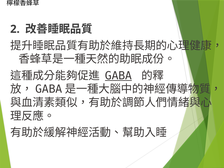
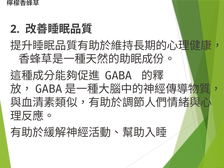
GABA underline: present -> none
